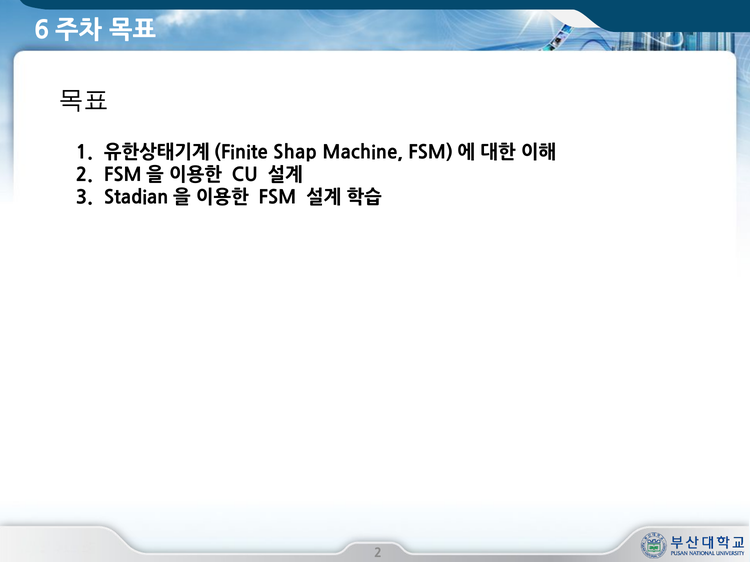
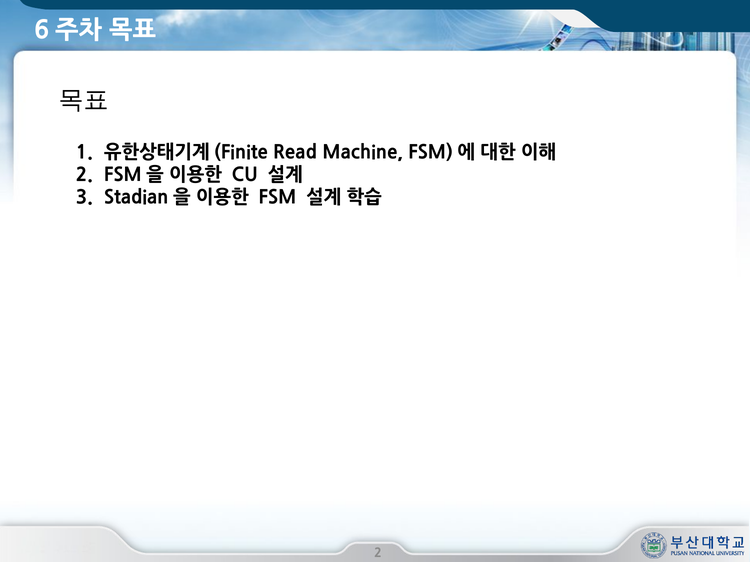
Shap: Shap -> Read
